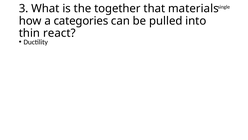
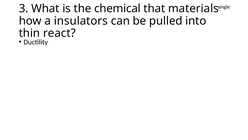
together: together -> chemical
categories: categories -> insulators
